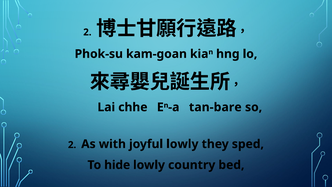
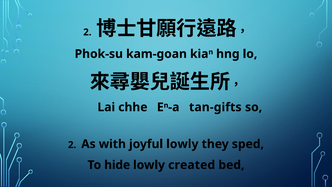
tan-bare: tan-bare -> tan-gifts
country: country -> created
